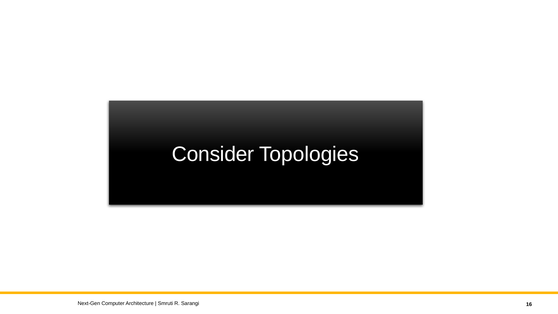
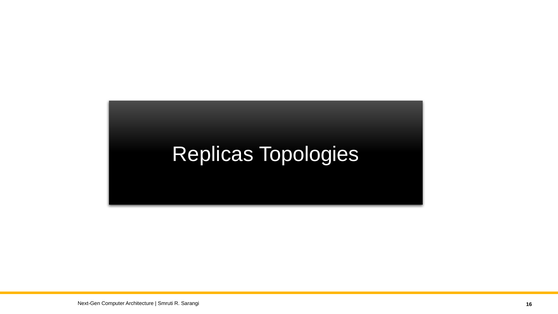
Consider: Consider -> Replicas
